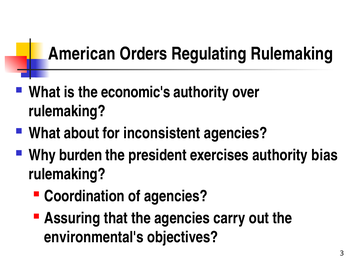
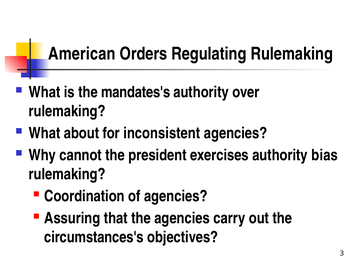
economic's: economic's -> mandates's
burden: burden -> cannot
environmental's: environmental's -> circumstances's
